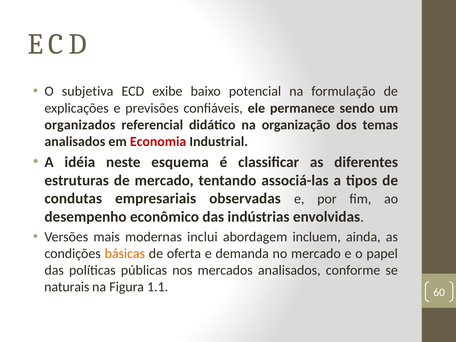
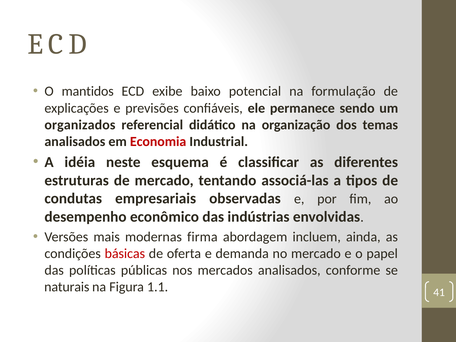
subjetiva: subjetiva -> mantidos
inclui: inclui -> firma
básicas colour: orange -> red
60: 60 -> 41
